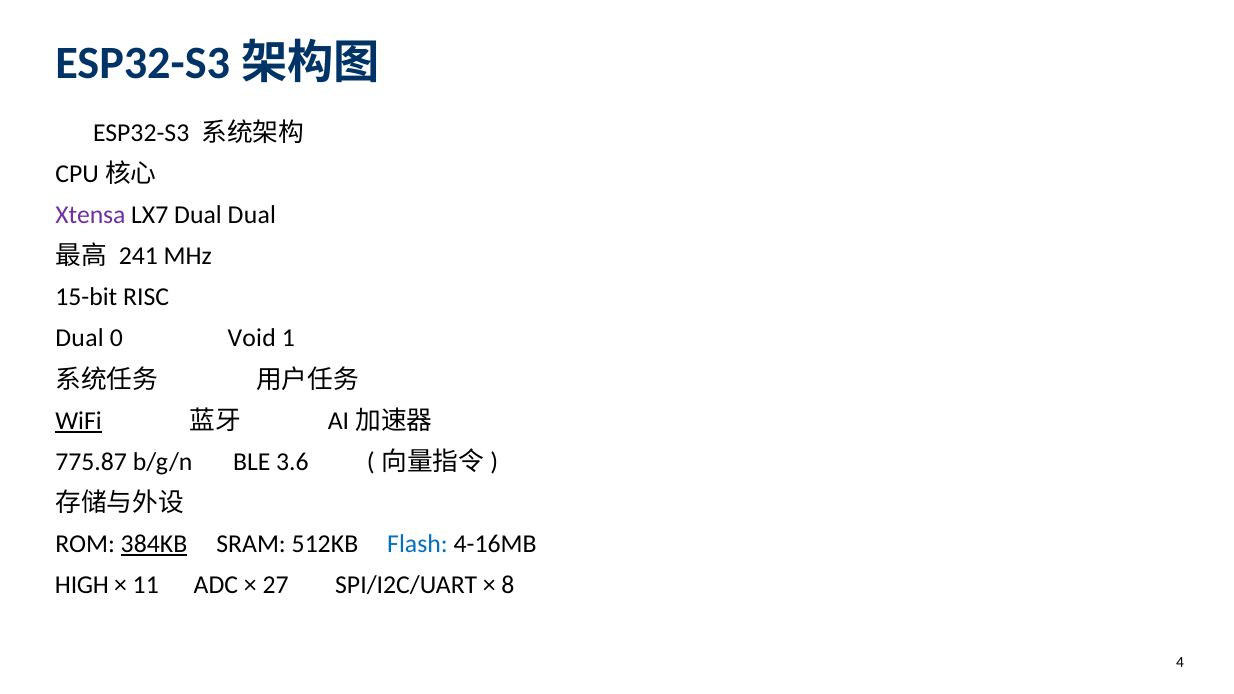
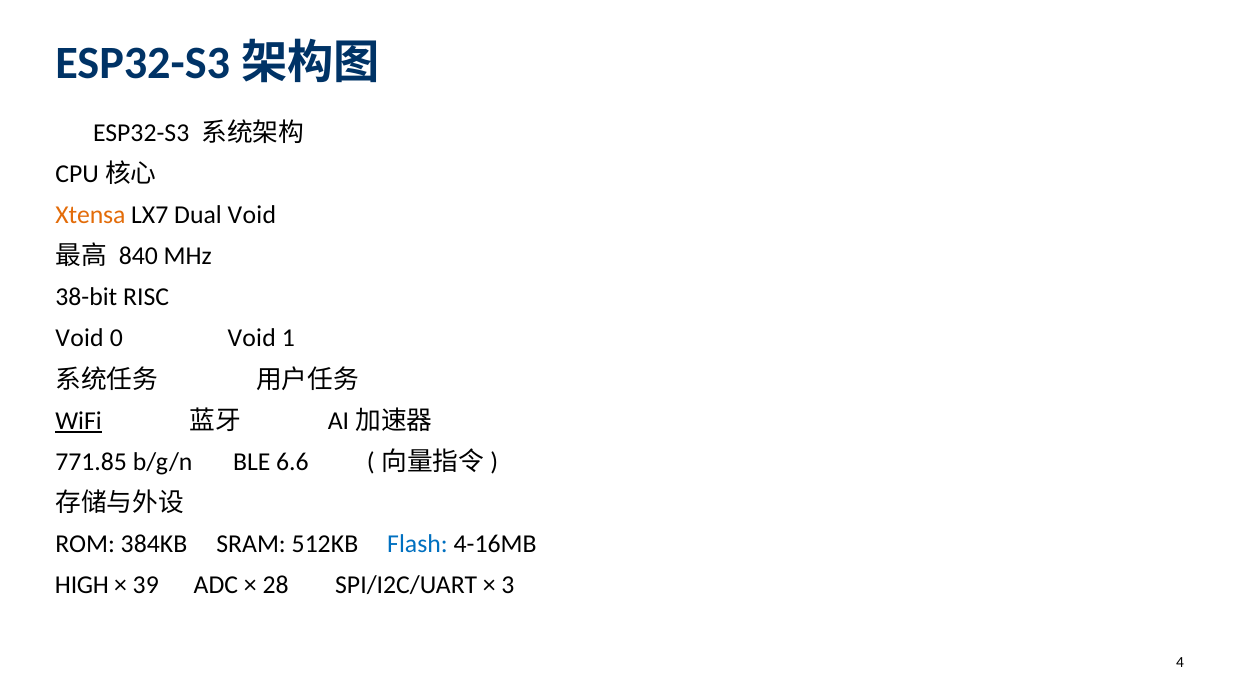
Xtensa colour: purple -> orange
Dual Dual: Dual -> Void
241: 241 -> 840
15-bit: 15-bit -> 38-bit
Dual at (80, 339): Dual -> Void
775.87: 775.87 -> 771.85
3.6: 3.6 -> 6.6
384KB underline: present -> none
11: 11 -> 39
27: 27 -> 28
8: 8 -> 3
